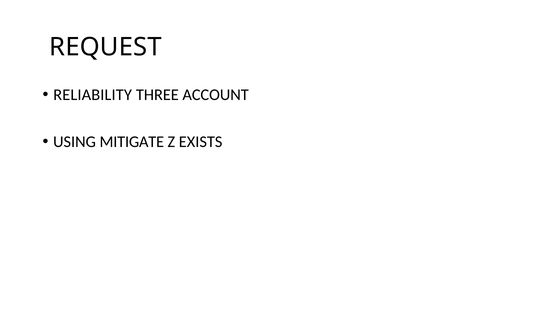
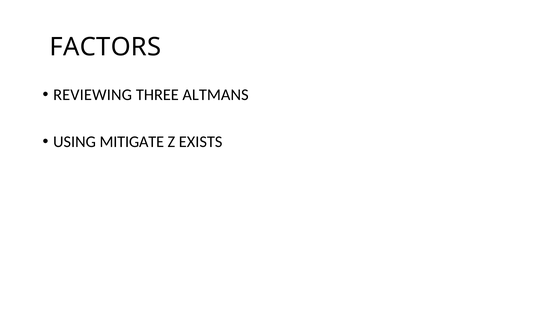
REQUEST: REQUEST -> FACTORS
RELIABILITY: RELIABILITY -> REVIEWING
ACCOUNT: ACCOUNT -> ALTMANS
